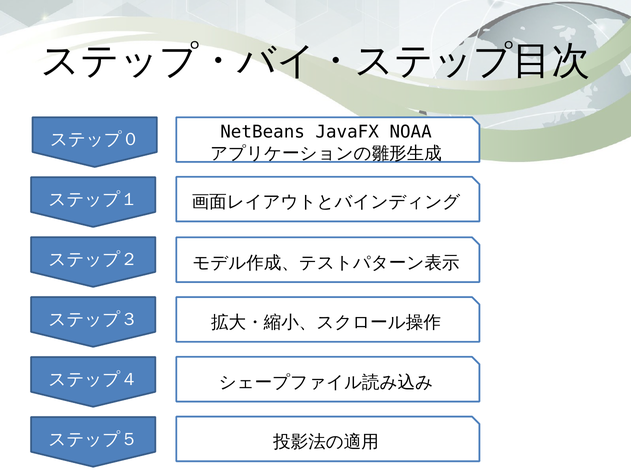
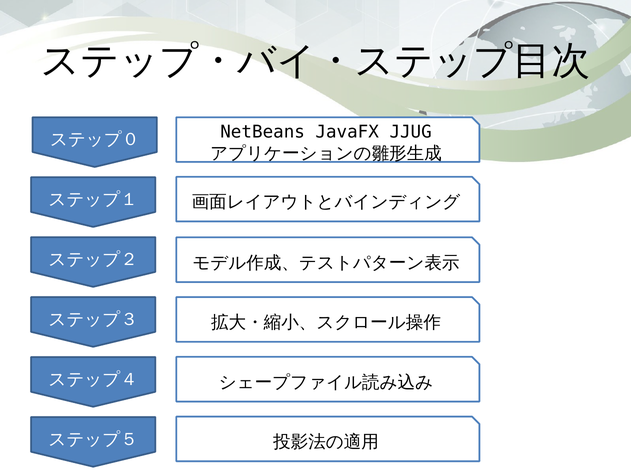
NOAA: NOAA -> JJUG
